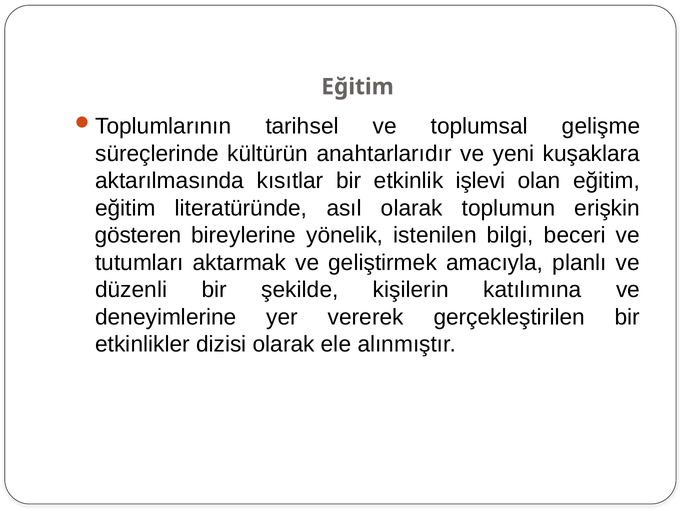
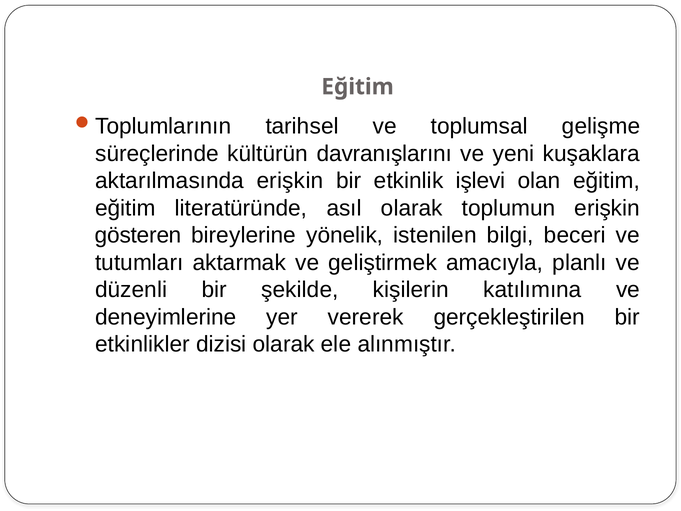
anahtarlarıdır: anahtarlarıdır -> davranışlarını
aktarılmasında kısıtlar: kısıtlar -> erişkin
